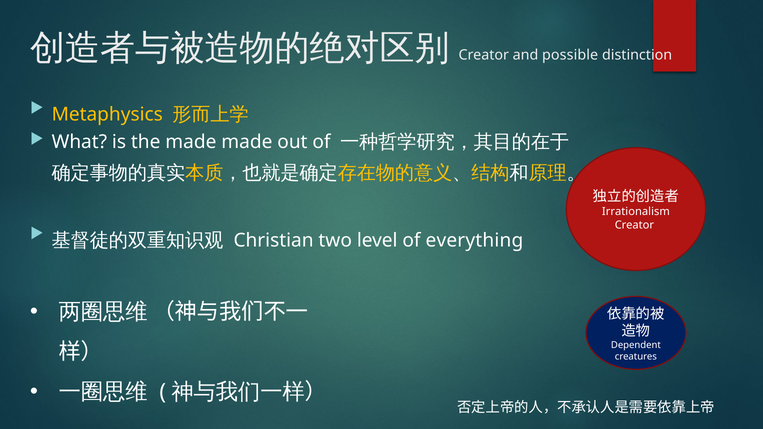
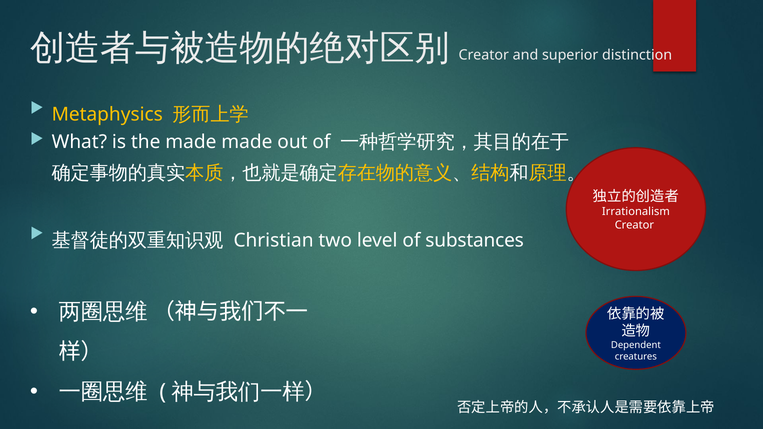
possible: possible -> superior
everything: everything -> substances
